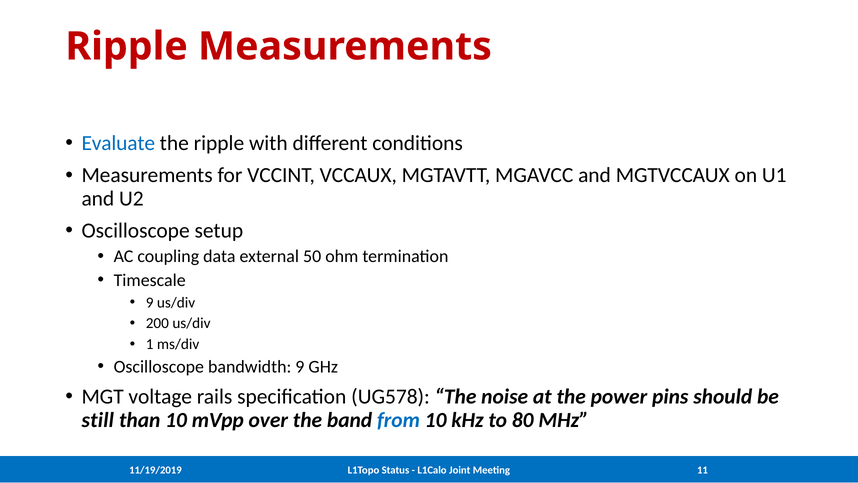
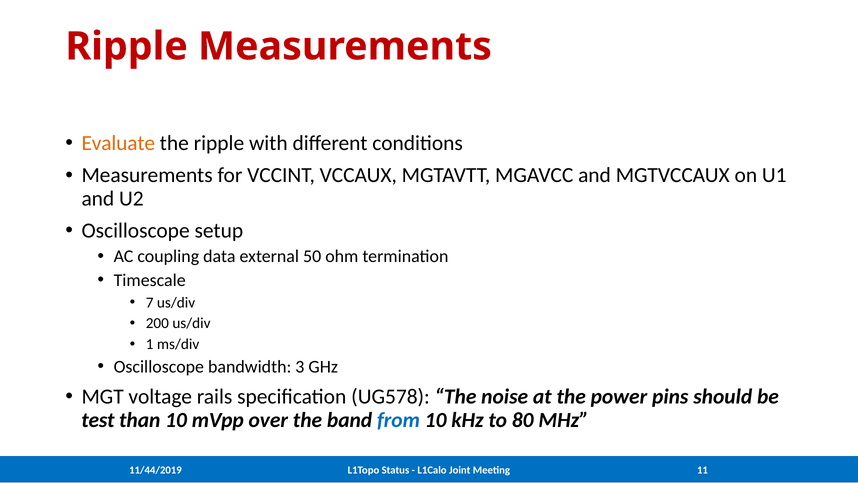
Evaluate colour: blue -> orange
9 at (150, 302): 9 -> 7
bandwidth 9: 9 -> 3
still: still -> test
11/19/2019: 11/19/2019 -> 11/44/2019
